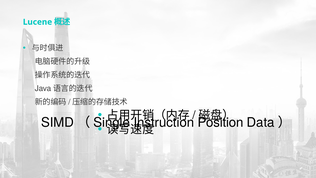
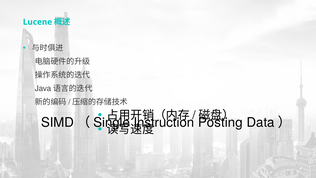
Position: Position -> Posting
